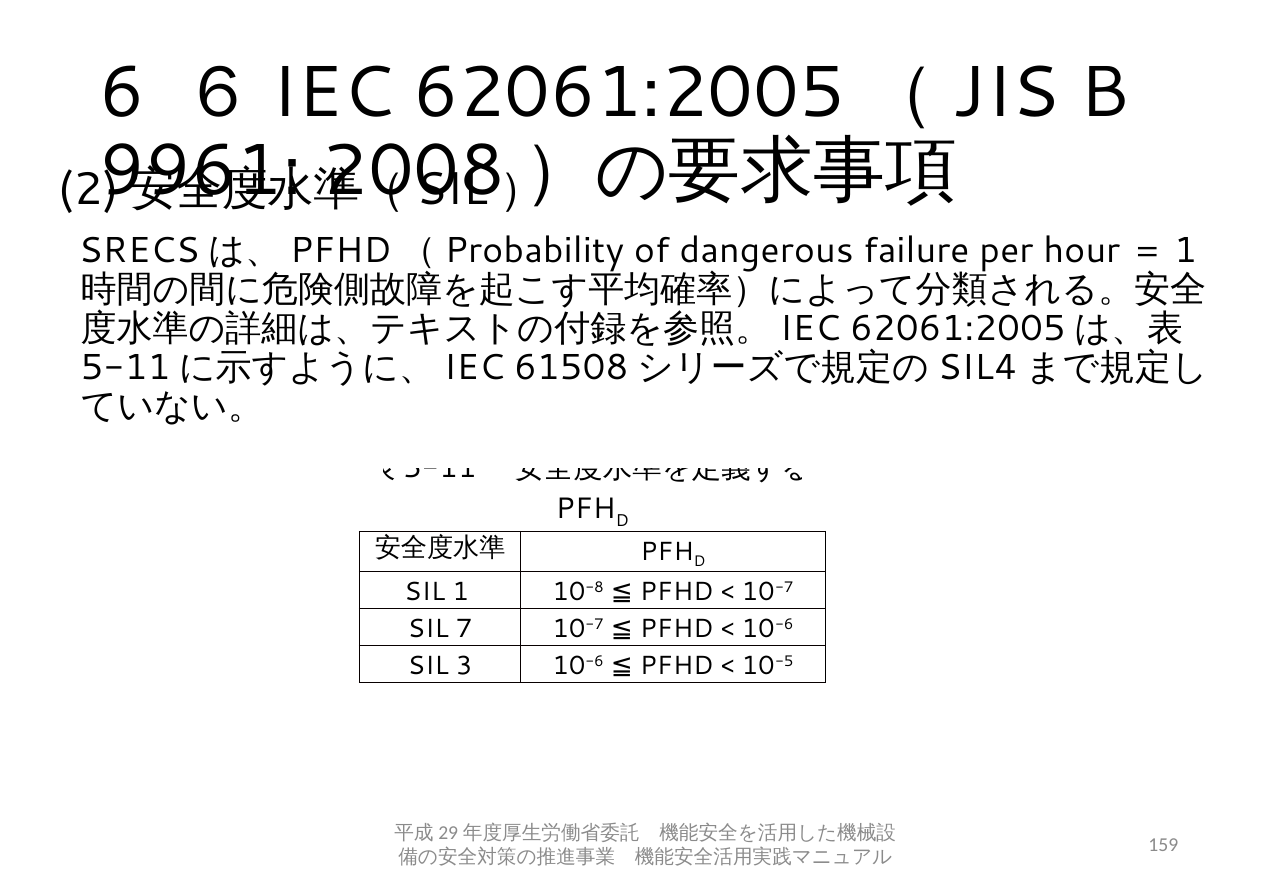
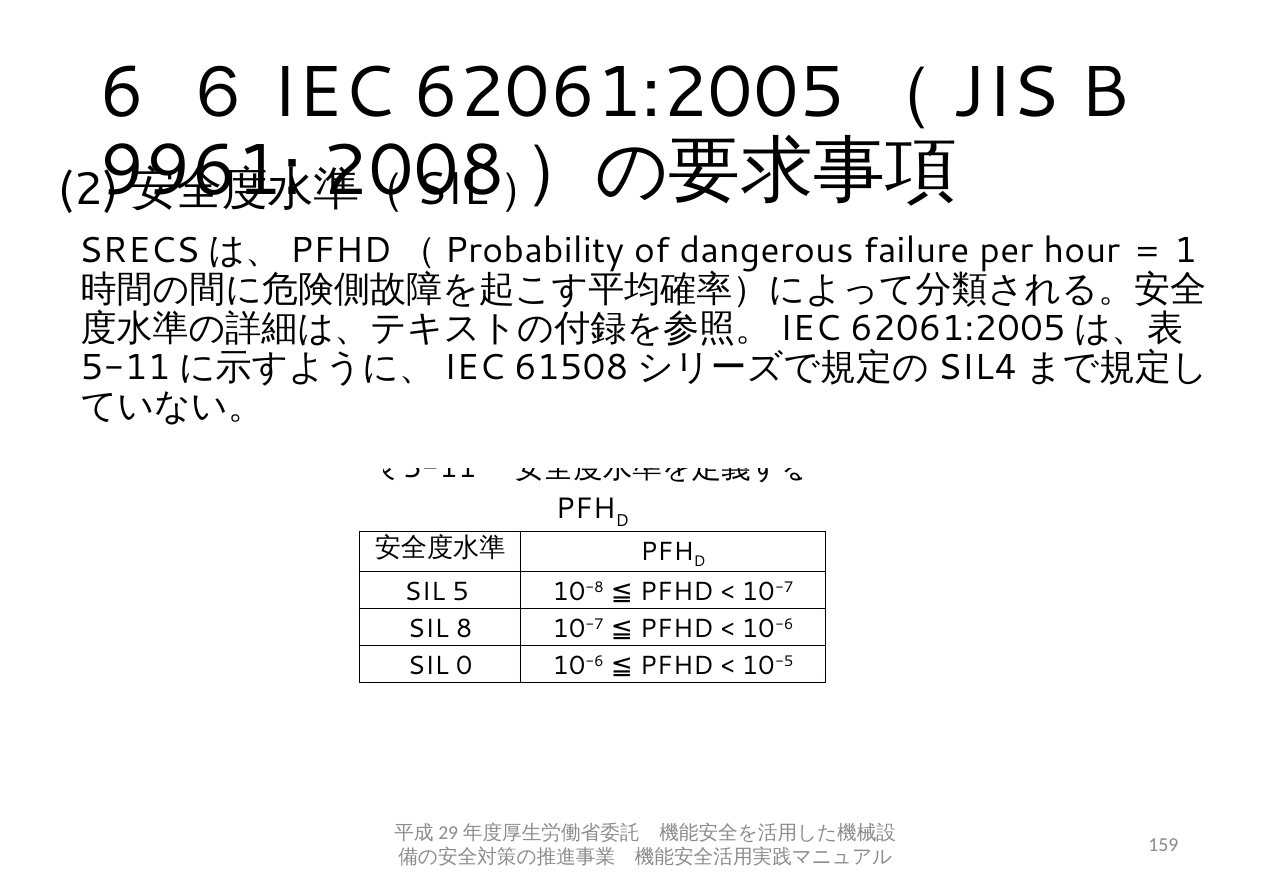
1: 1 -> 5
7: 7 -> 8
3: 3 -> 0
